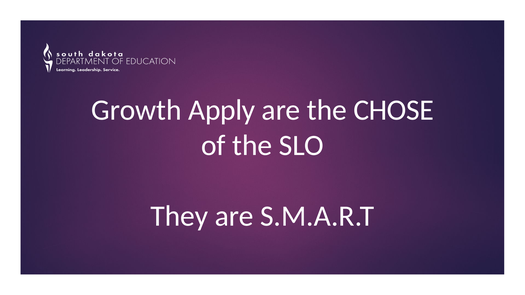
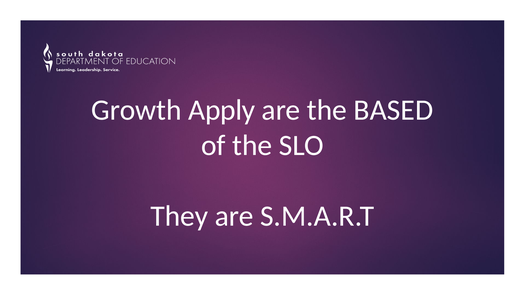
CHOSE: CHOSE -> BASED
